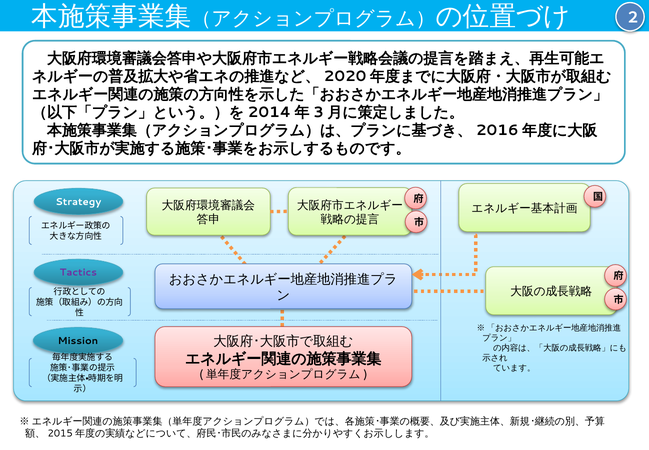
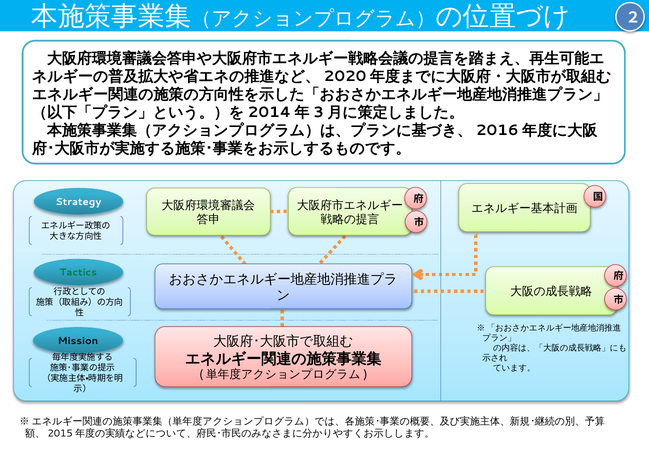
Tactics colour: purple -> green
